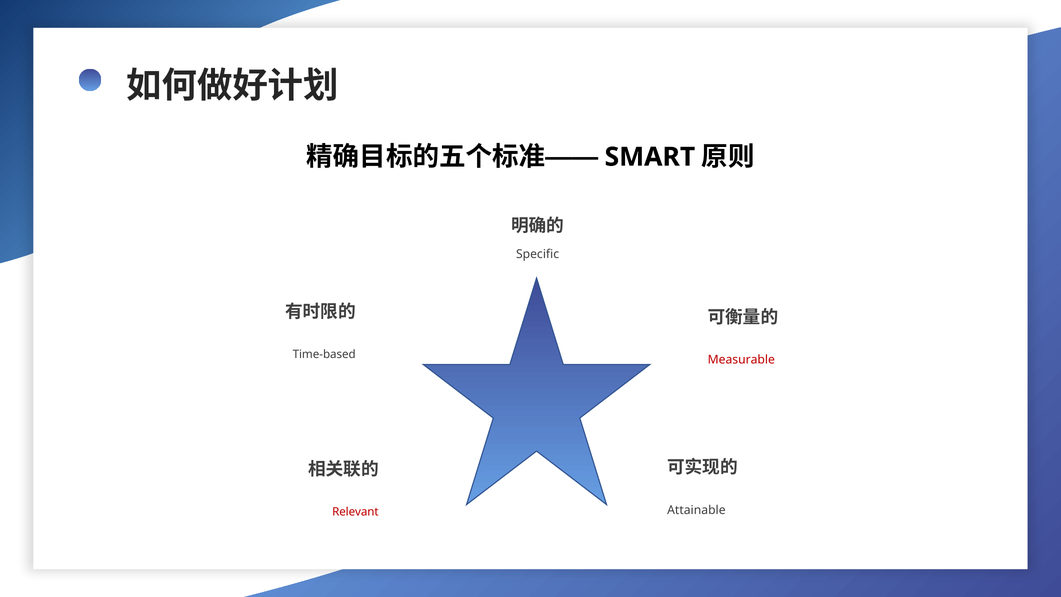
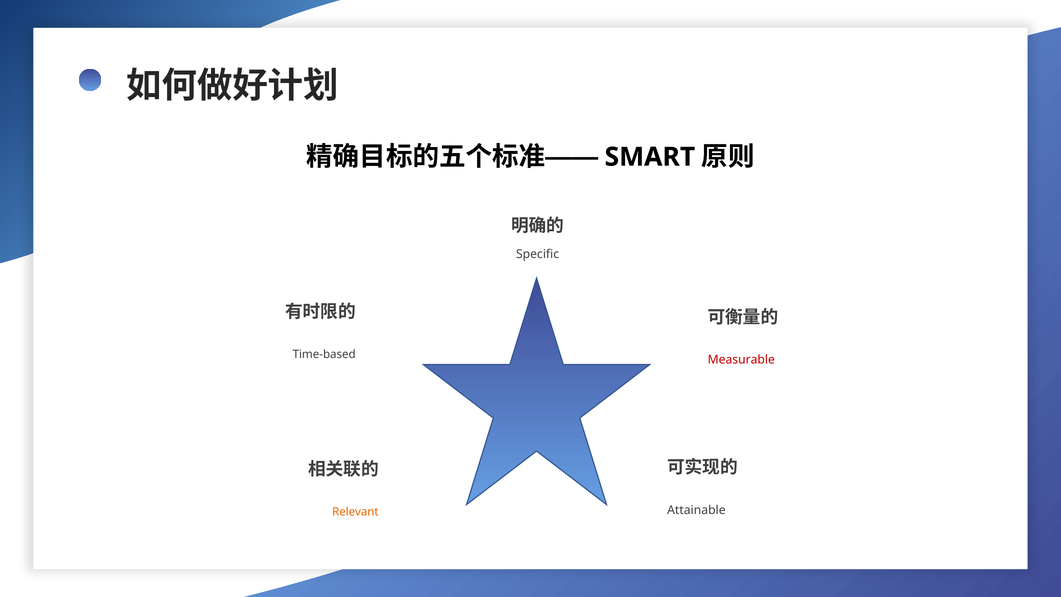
Relevant colour: red -> orange
